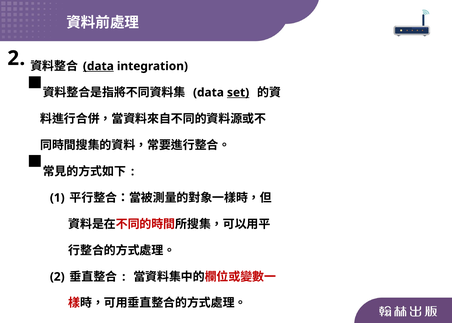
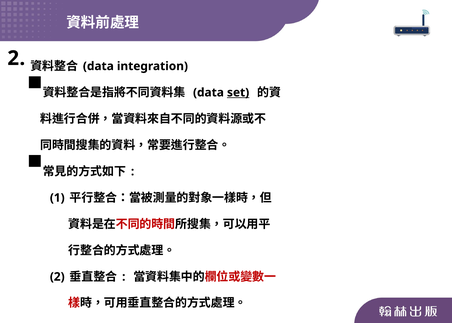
data at (98, 66) underline: present -> none
